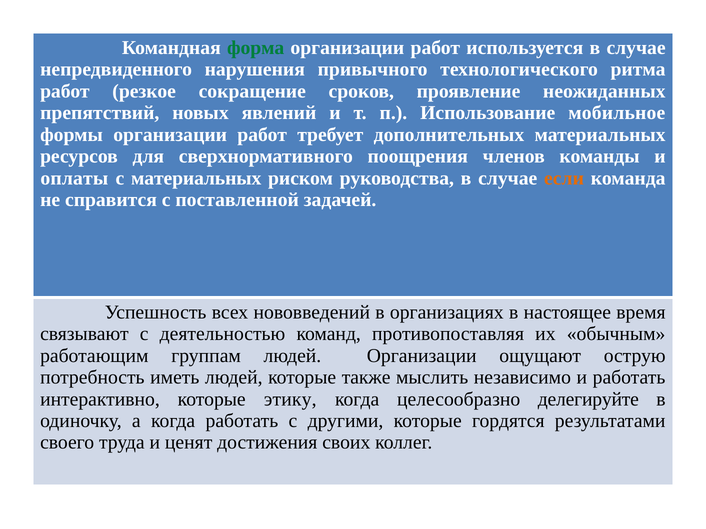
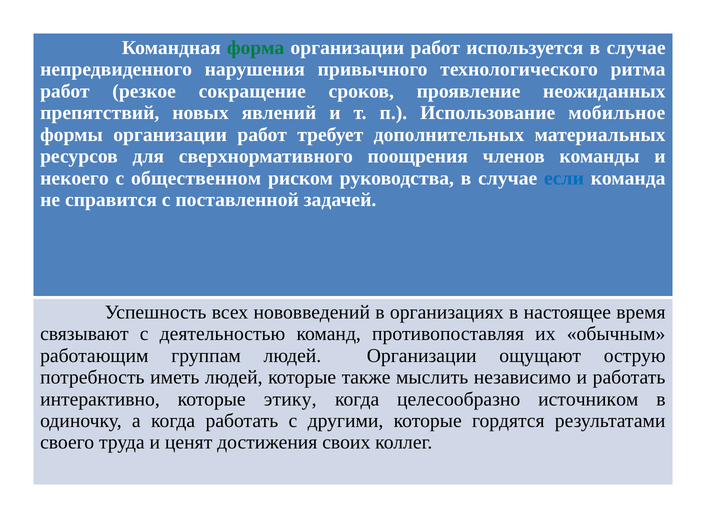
оплаты: оплаты -> некоего
с материальных: материальных -> общественном
если colour: orange -> blue
делегируйте: делегируйте -> источником
